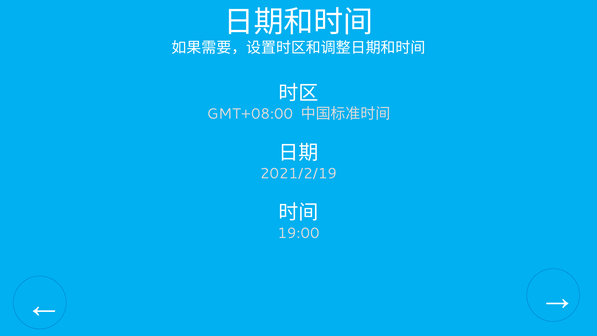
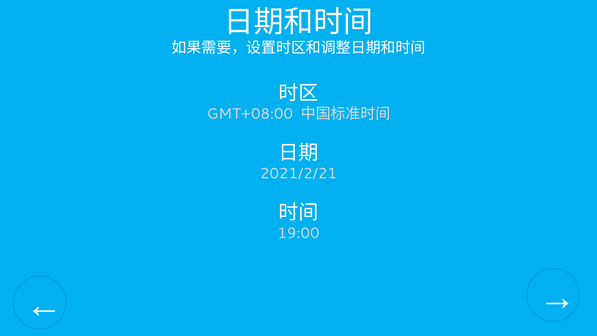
2021/2/19: 2021/2/19 -> 2021/2/21
